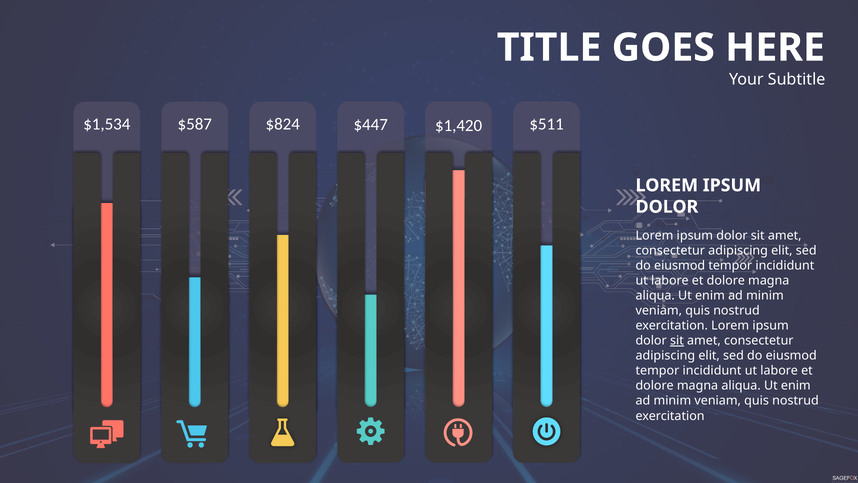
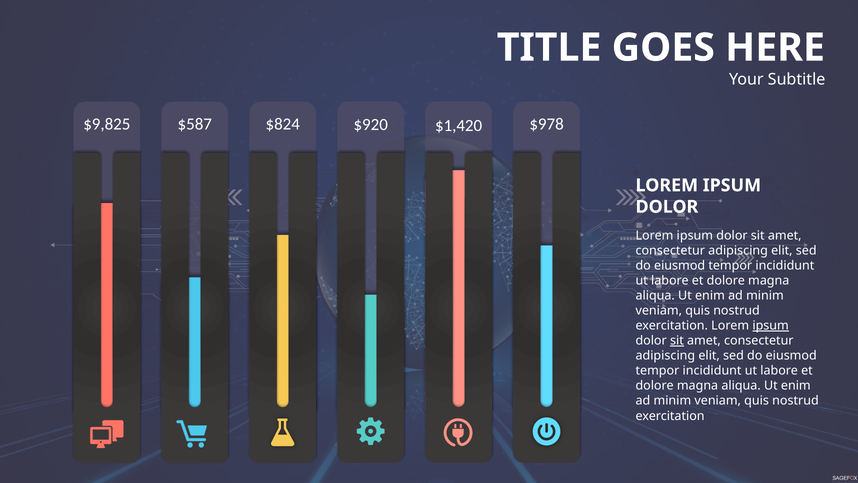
$1,534: $1,534 -> $9,825
$447: $447 -> $920
$511: $511 -> $978
ipsum at (771, 325) underline: none -> present
